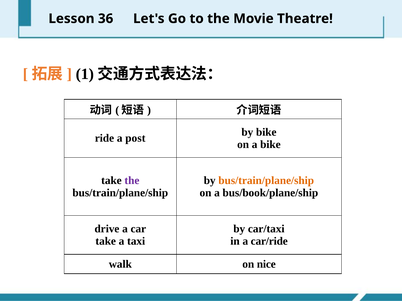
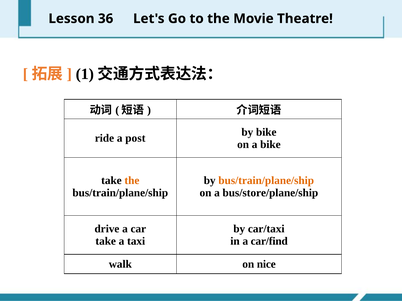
the at (132, 181) colour: purple -> orange
bus/book/plane/ship: bus/book/plane/ship -> bus/store/plane/ship
car/ride: car/ride -> car/find
